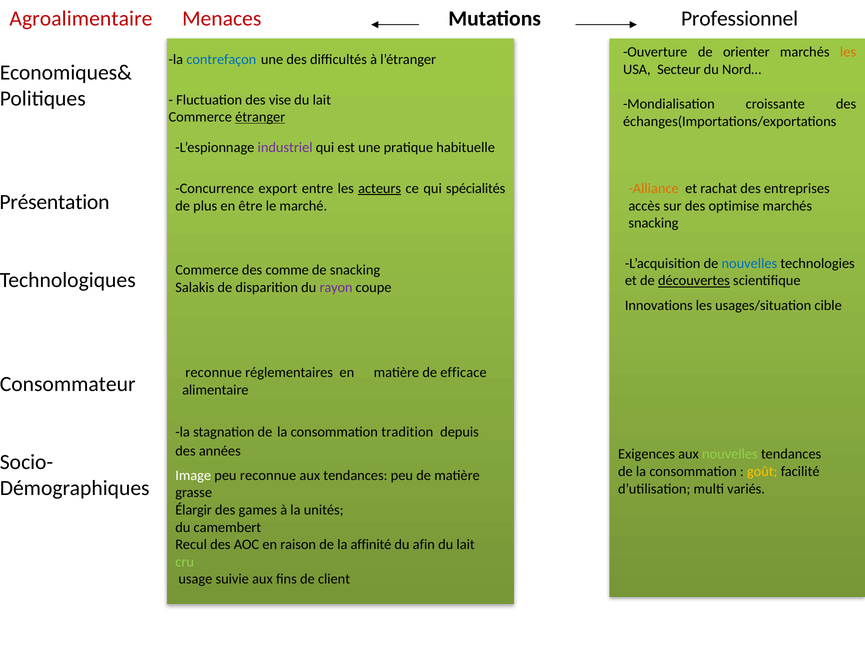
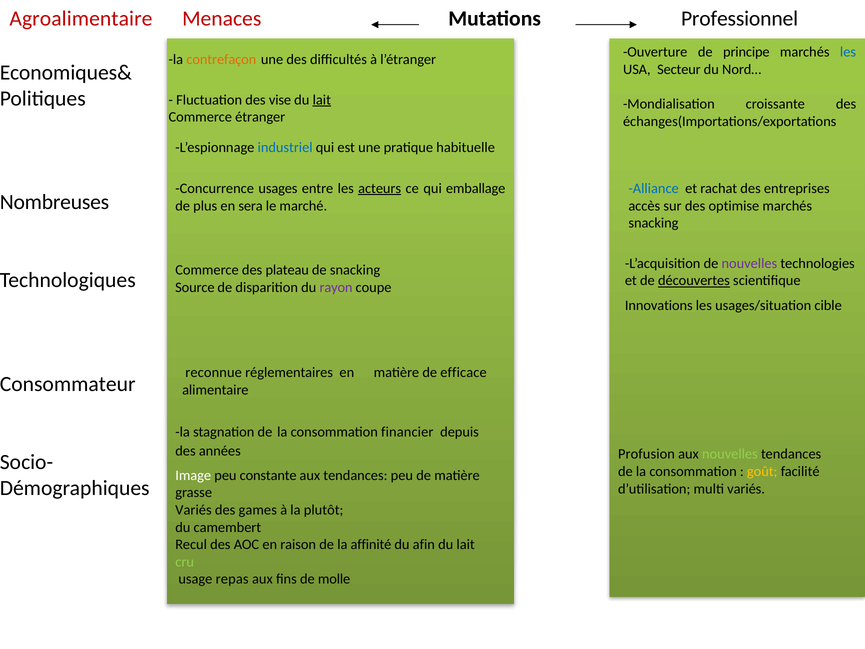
orienter: orienter -> principe
les at (848, 52) colour: orange -> blue
contrefaçon colour: blue -> orange
lait at (322, 100) underline: none -> present
étranger underline: present -> none
industriel colour: purple -> blue
export: export -> usages
spécialités: spécialités -> emballage
Alliance colour: orange -> blue
Présentation: Présentation -> Nombreuses
être: être -> sera
nouvelles at (749, 263) colour: blue -> purple
comme: comme -> plateau
Salakis: Salakis -> Source
tradition: tradition -> financier
Exigences: Exigences -> Profusion
peu reconnue: reconnue -> constante
Élargir at (194, 510): Élargir -> Variés
unités: unités -> plutôt
suivie: suivie -> repas
client: client -> molle
